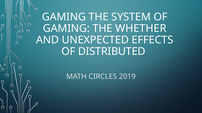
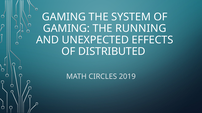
WHETHER: WHETHER -> RUNNING
